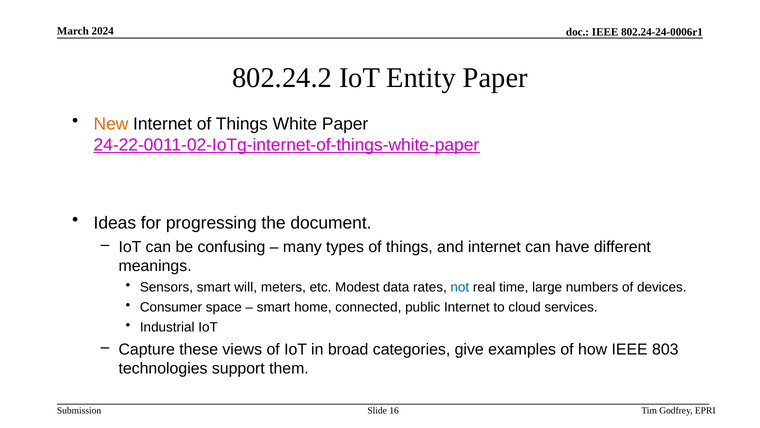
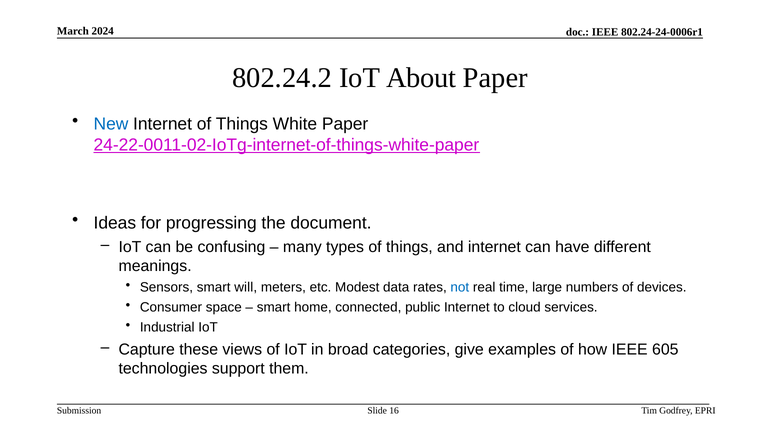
Entity: Entity -> About
New colour: orange -> blue
803: 803 -> 605
